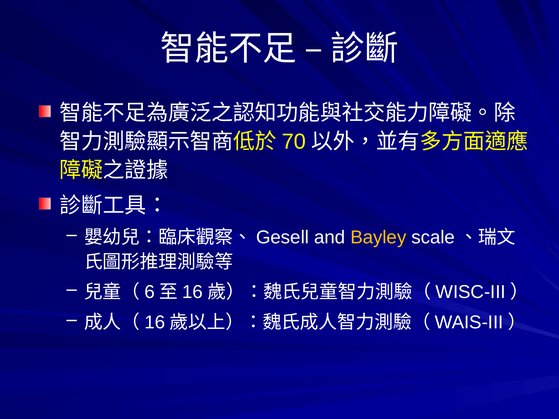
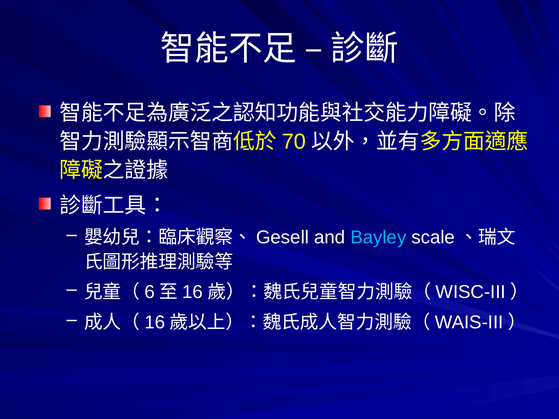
Bayley colour: yellow -> light blue
